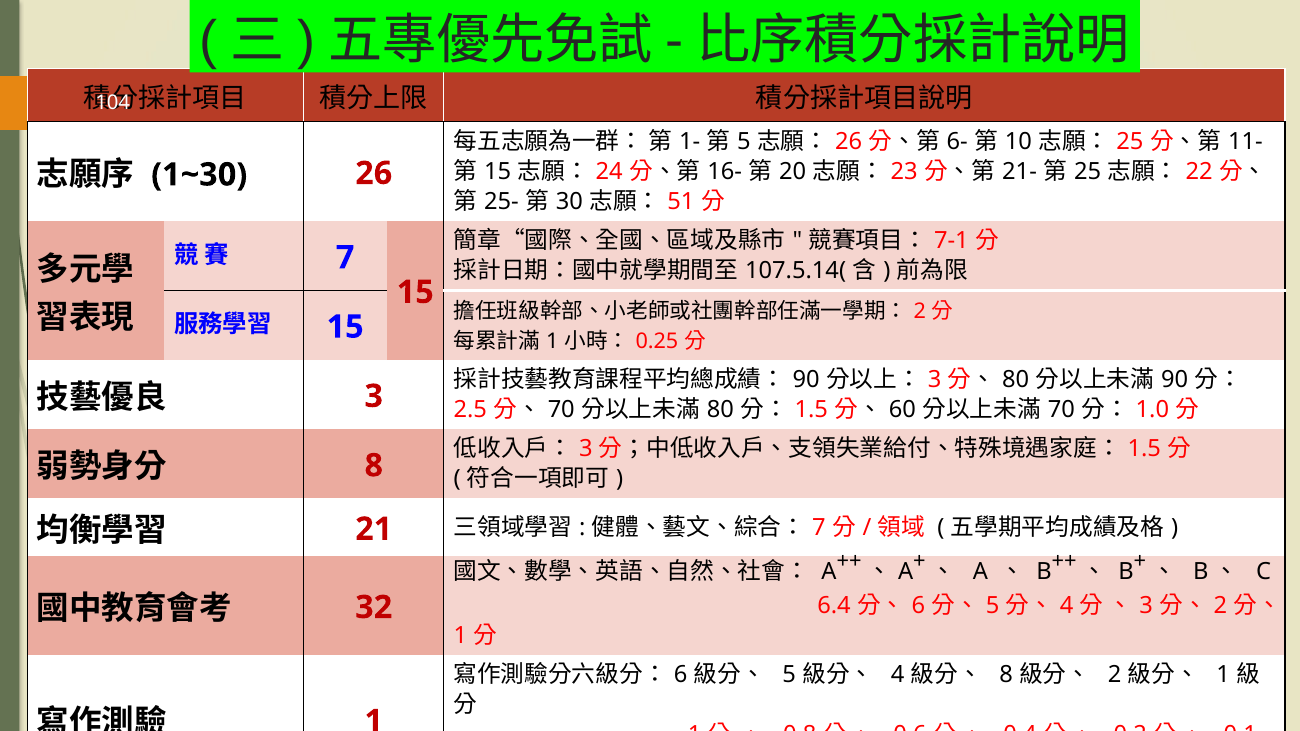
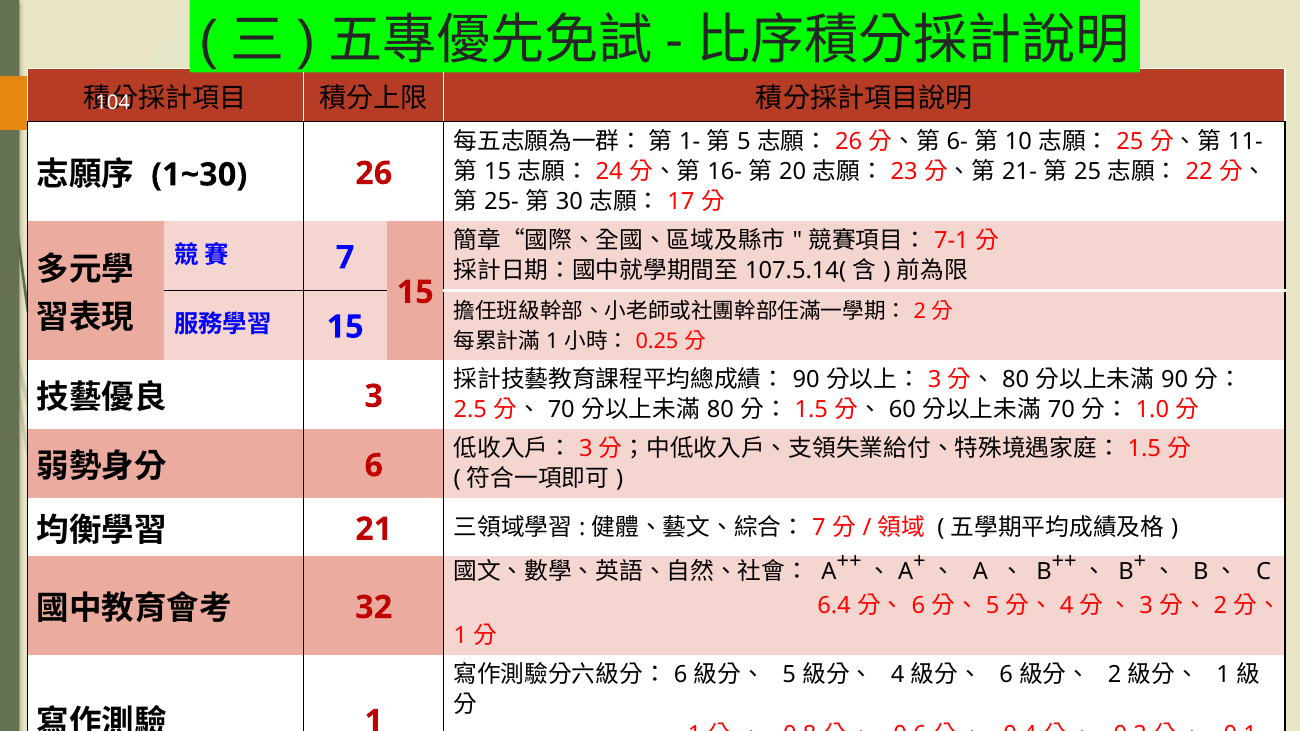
51: 51 -> 17
8 at (374, 466): 8 -> 6
8 at (1006, 675): 8 -> 6
